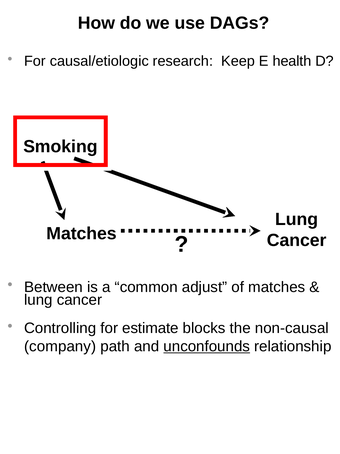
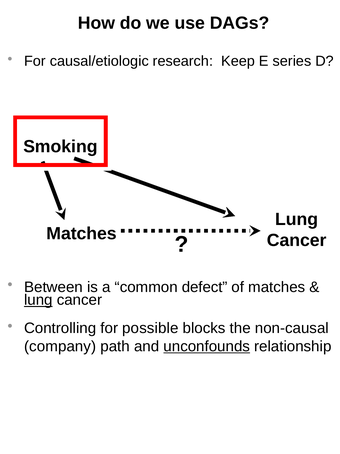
health: health -> series
adjust: adjust -> defect
lung at (38, 300) underline: none -> present
estimate: estimate -> possible
